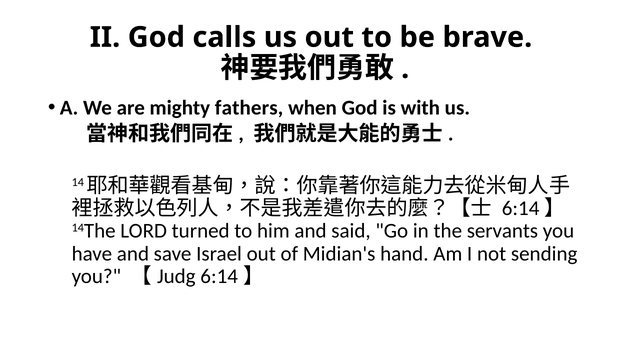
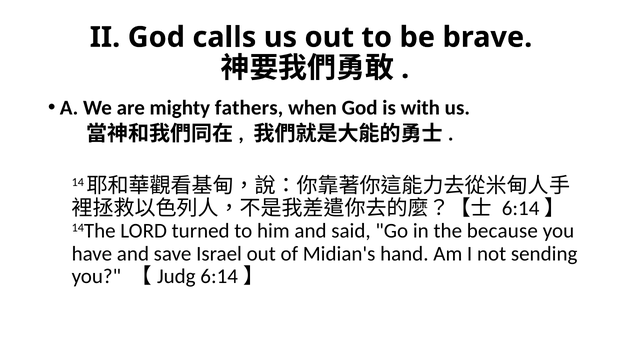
servants: servants -> because
